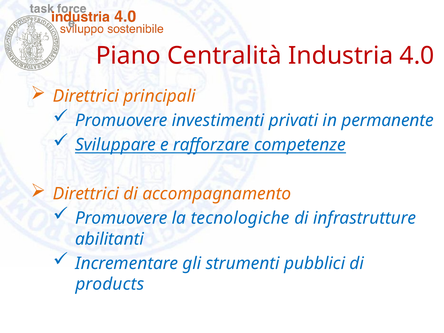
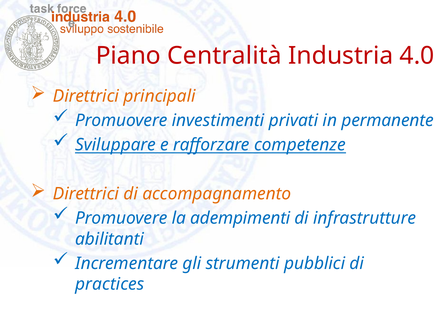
tecnologiche: tecnologiche -> adempimenti
products: products -> practices
